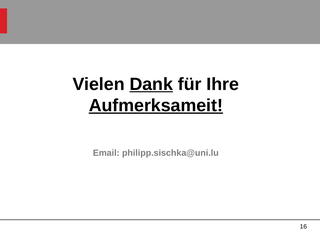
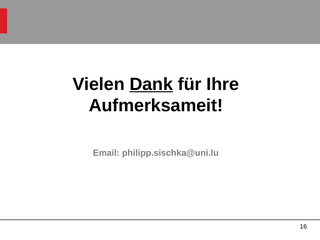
Aufmerksameit underline: present -> none
